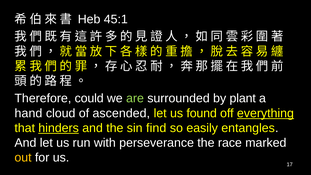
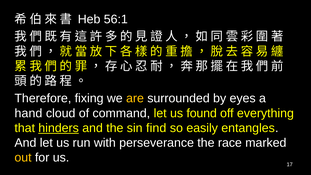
45:1: 45:1 -> 56:1
could: could -> fixing
are colour: light green -> yellow
plant: plant -> eyes
ascended: ascended -> command
everything underline: present -> none
